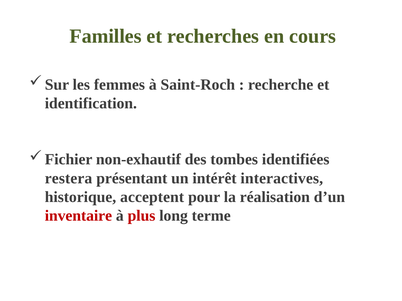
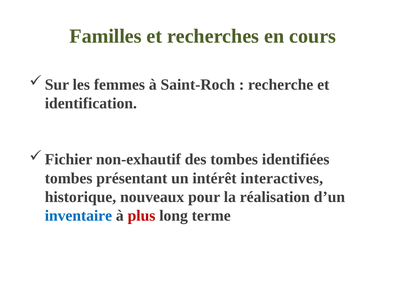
restera at (69, 179): restera -> tombes
acceptent: acceptent -> nouveaux
inventaire colour: red -> blue
